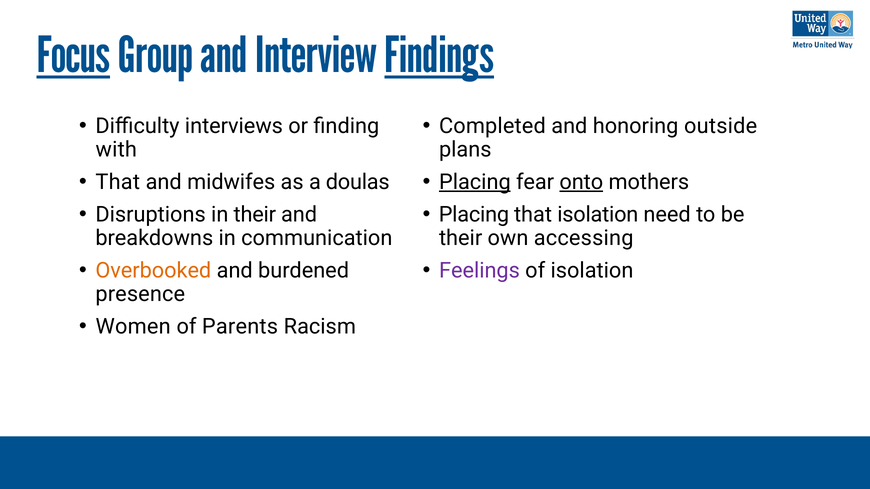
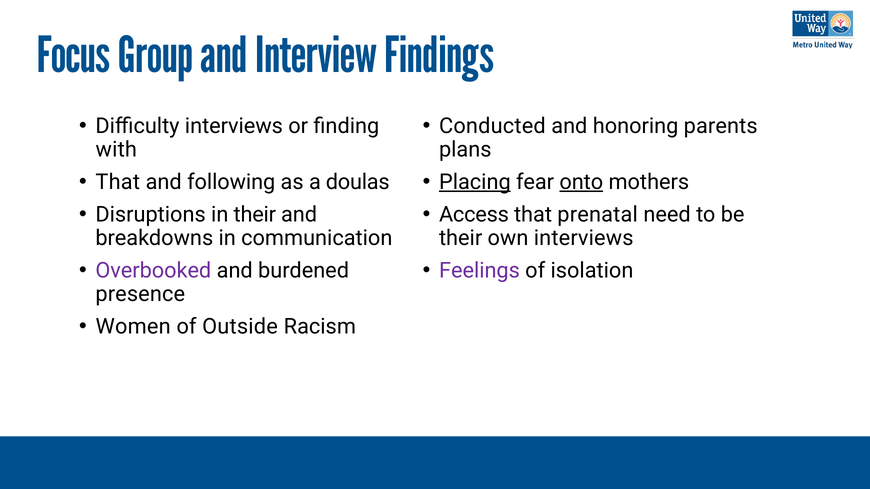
Focus underline: present -> none
Findings underline: present -> none
Completed: Completed -> Conducted
outside: outside -> parents
midwifes: midwifes -> following
Placing at (474, 215): Placing -> Access
that isolation: isolation -> prenatal
own accessing: accessing -> interviews
Overbooked colour: orange -> purple
Parents: Parents -> Outside
